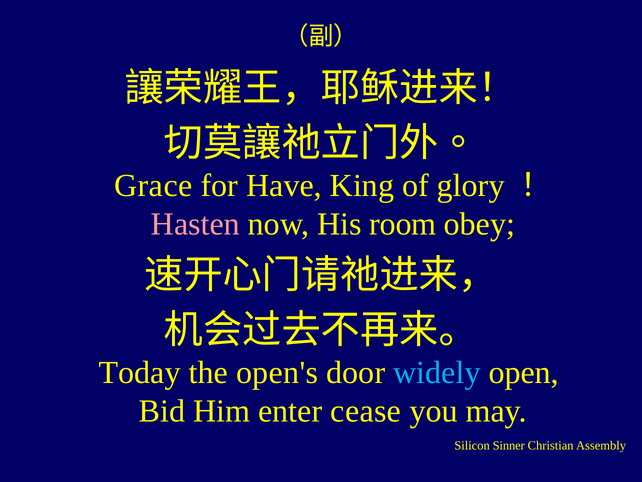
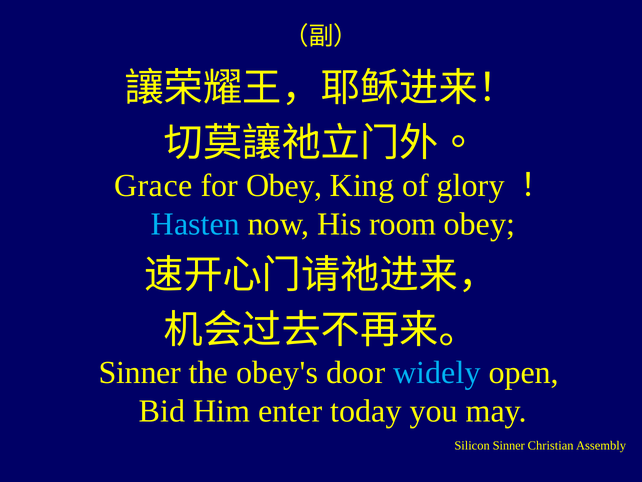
for Have: Have -> Obey
Hasten colour: pink -> light blue
Today at (140, 372): Today -> Sinner
open's: open's -> obey's
cease: cease -> today
